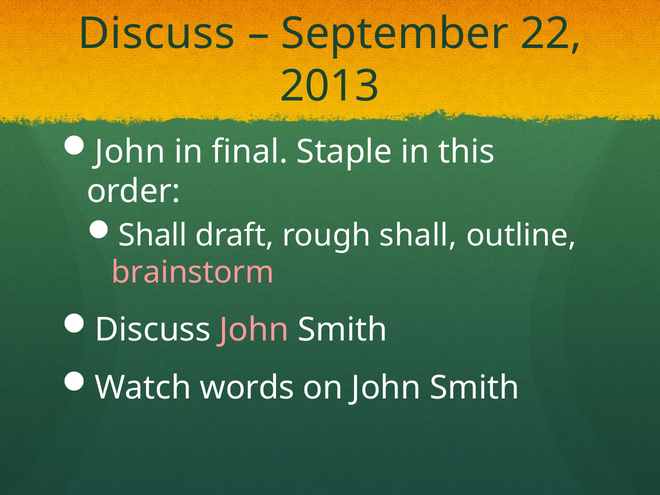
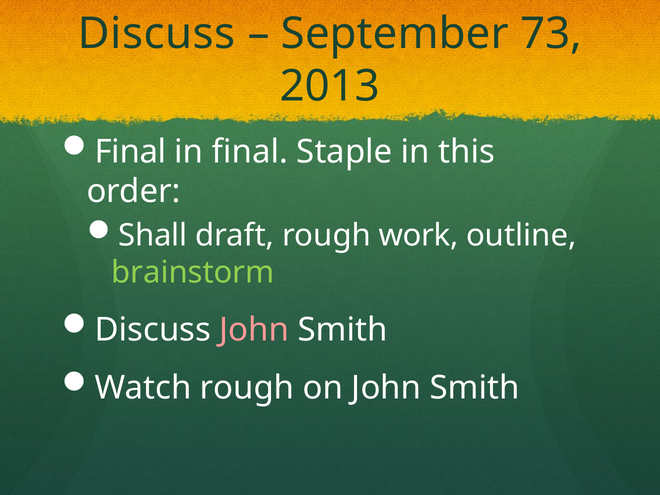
22: 22 -> 73
John at (130, 152): John -> Final
rough shall: shall -> work
brainstorm colour: pink -> light green
Watch words: words -> rough
